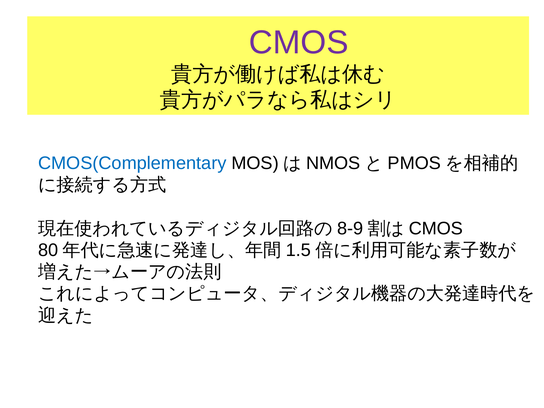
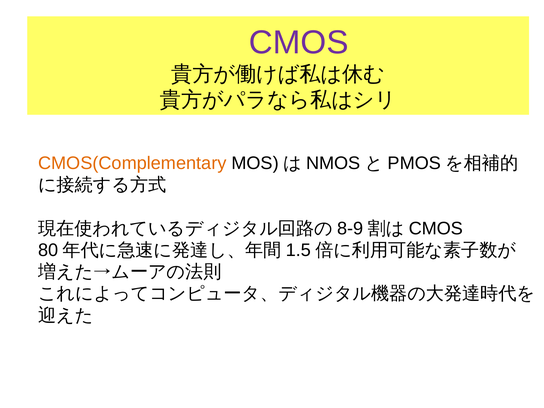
CMOS(Complementary colour: blue -> orange
